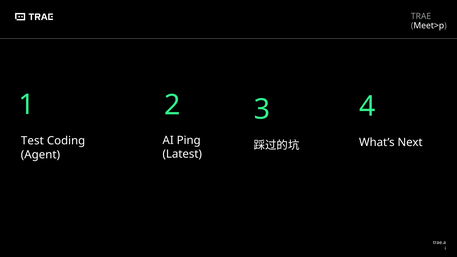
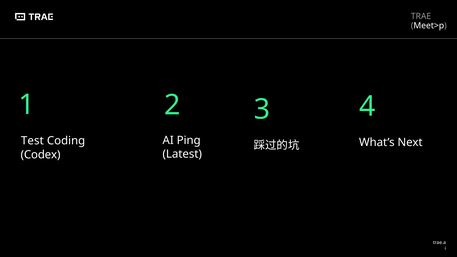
Agent: Agent -> Codex
